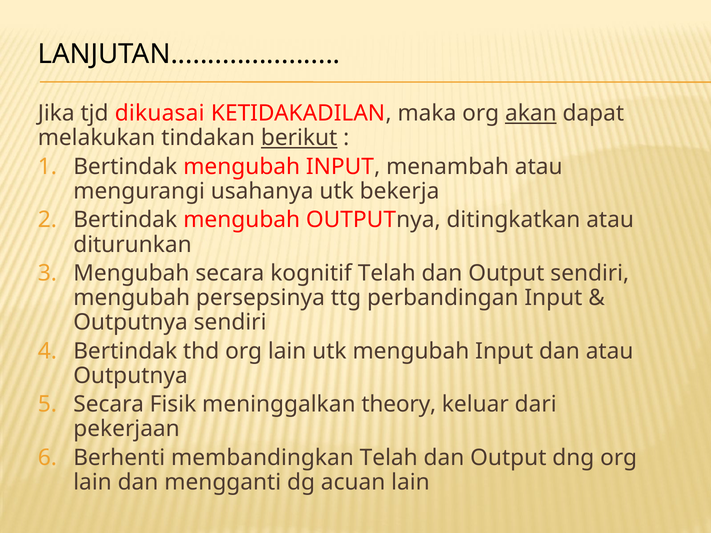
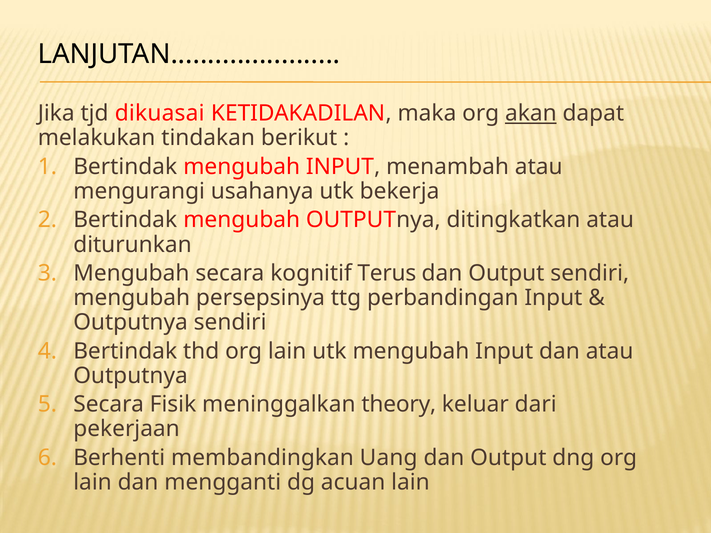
berikut underline: present -> none
kognitif Telah: Telah -> Terus
membandingkan Telah: Telah -> Uang
